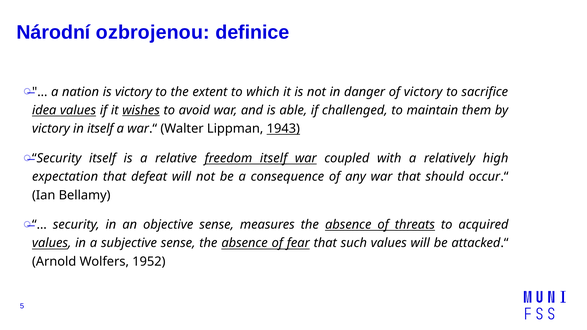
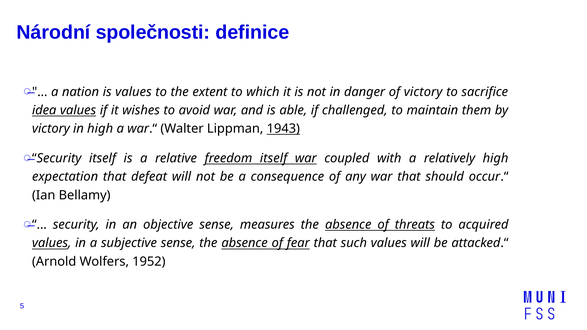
ozbrojenou: ozbrojenou -> společnosti
is victory: victory -> values
wishes underline: present -> none
in itself: itself -> high
